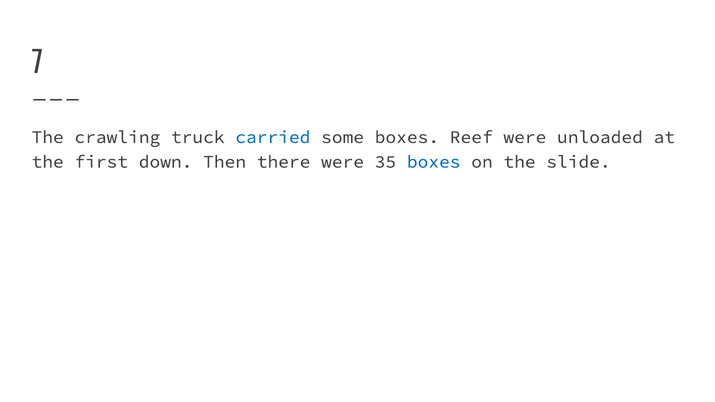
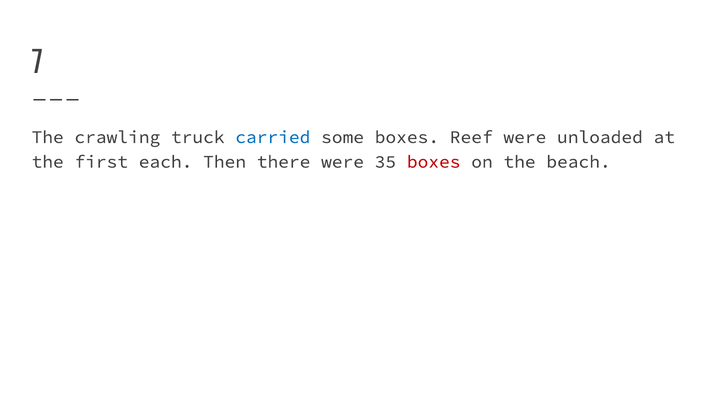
down: down -> each
boxes at (434, 162) colour: blue -> red
slide: slide -> beach
